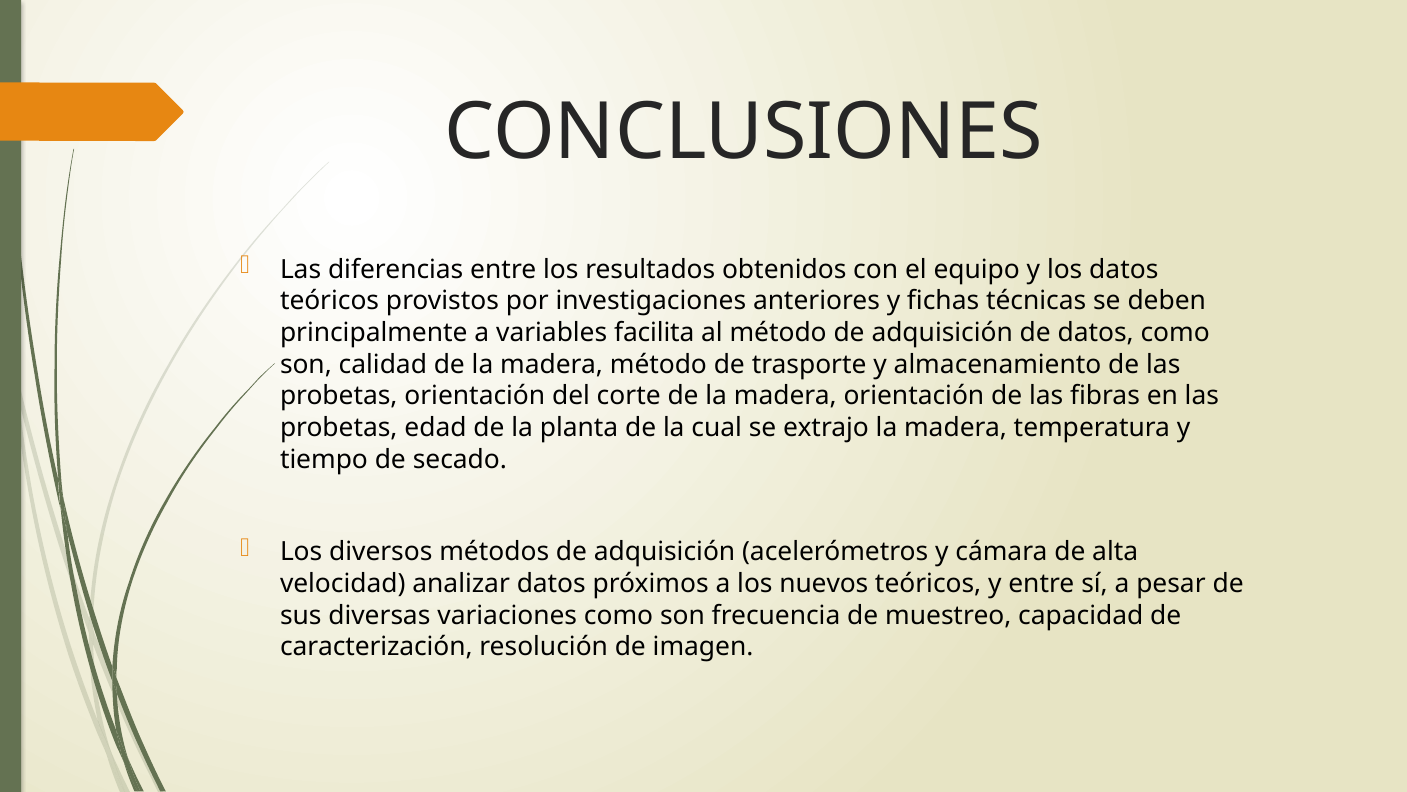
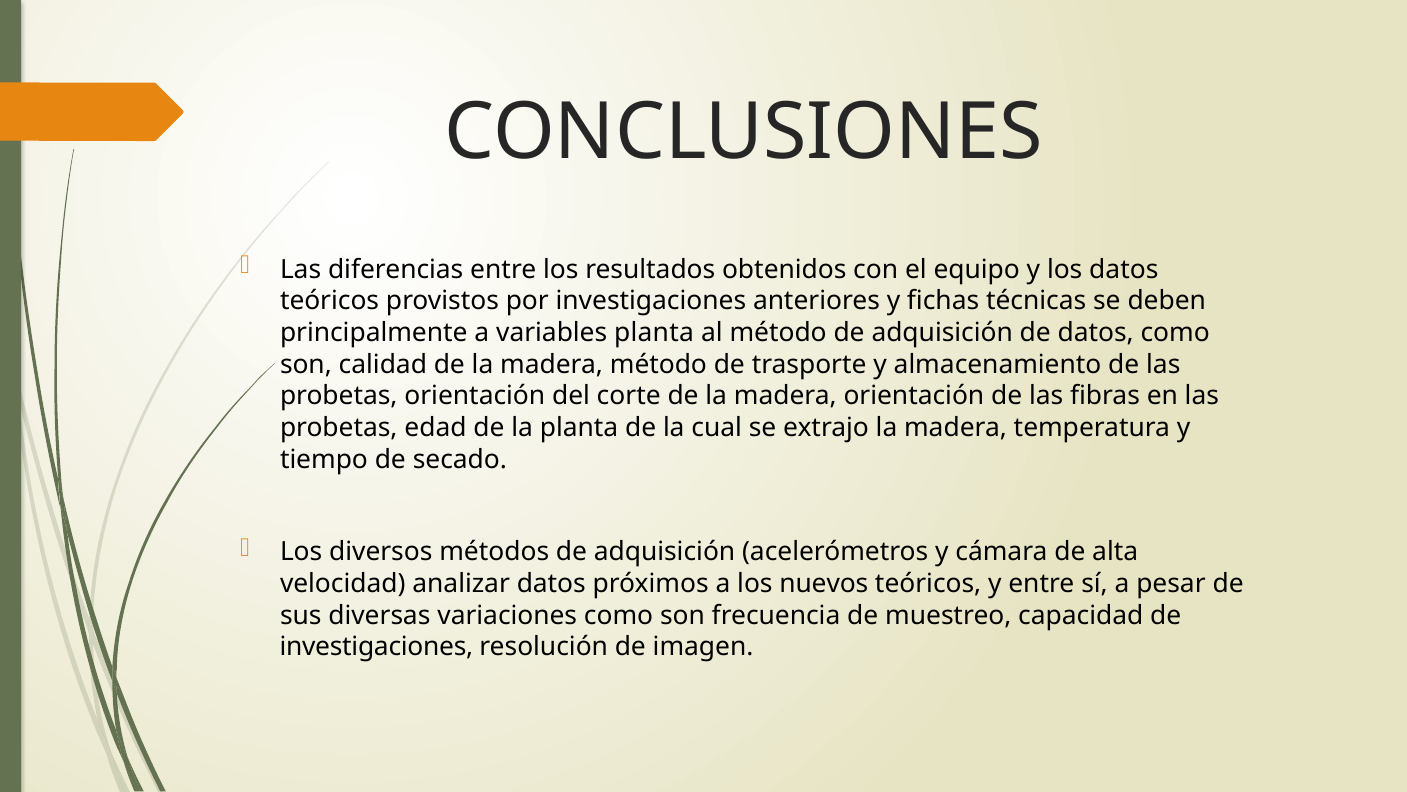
variables facilita: facilita -> planta
caracterización at (376, 647): caracterización -> investigaciones
